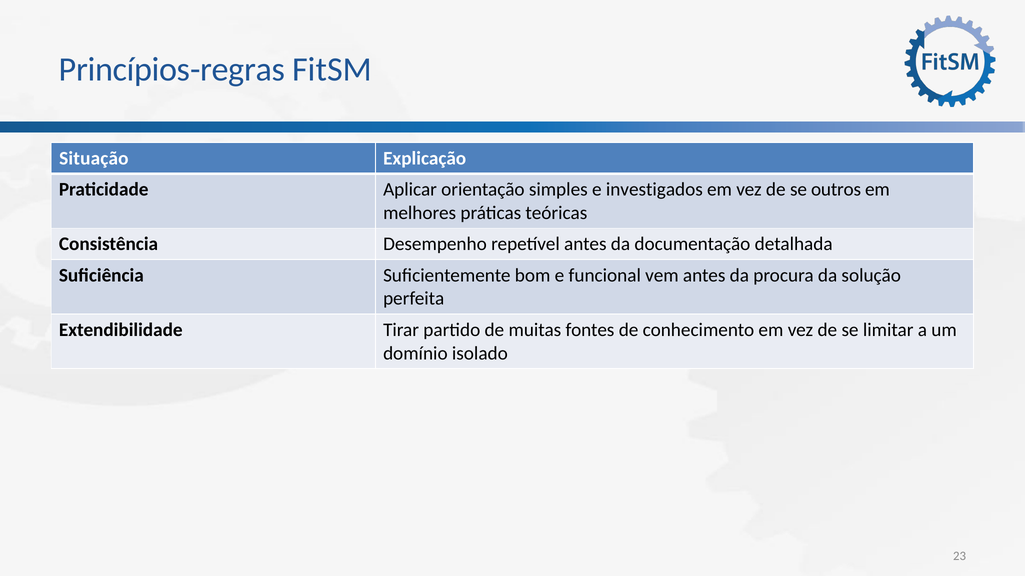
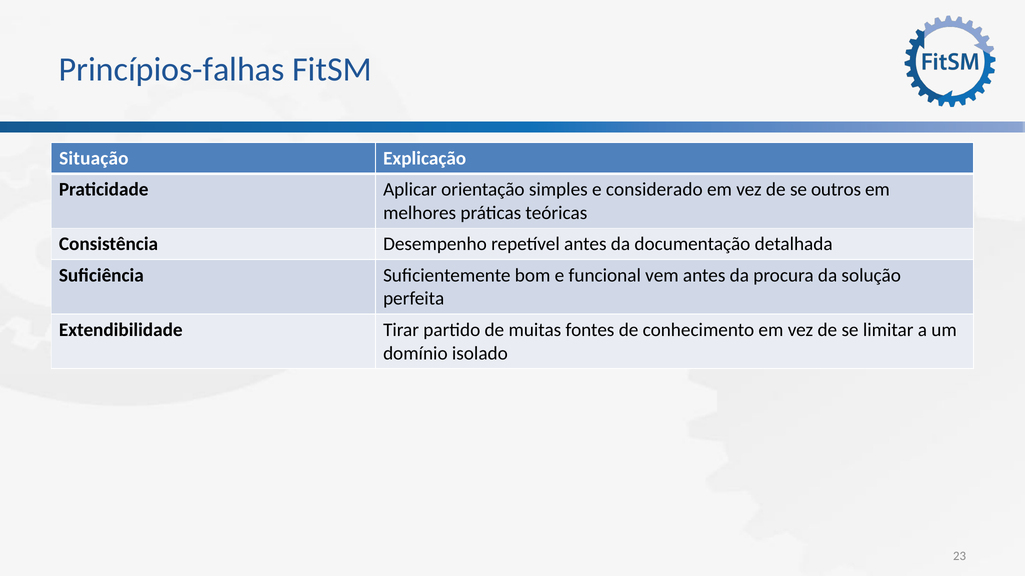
Princípios-regras: Princípios-regras -> Princípios-falhas
investigados: investigados -> considerado
